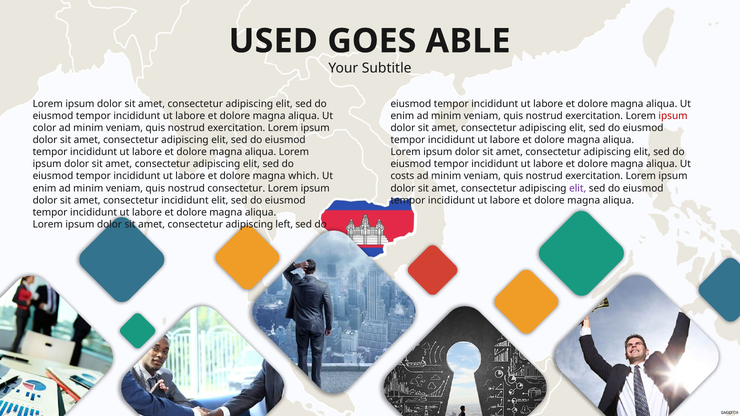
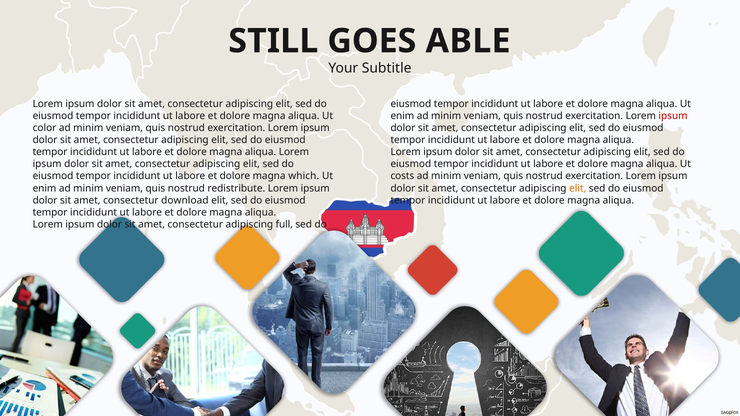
USED: USED -> STILL
nostrud consectetur: consectetur -> redistribute
elit at (578, 188) colour: purple -> orange
consectetur incididunt: incididunt -> download
left: left -> full
